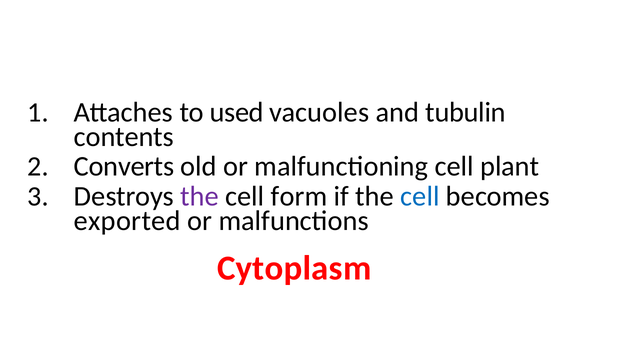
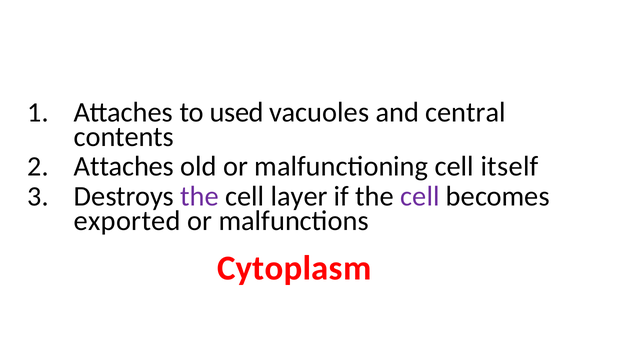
tubulin: tubulin -> central
Converts at (124, 166): Converts -> Attaches
plant: plant -> itself
form: form -> layer
cell at (420, 196) colour: blue -> purple
